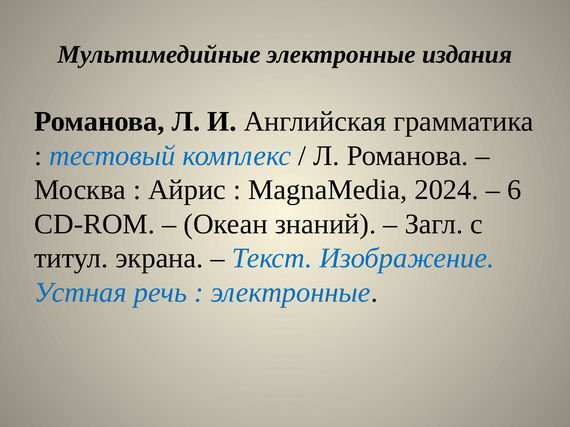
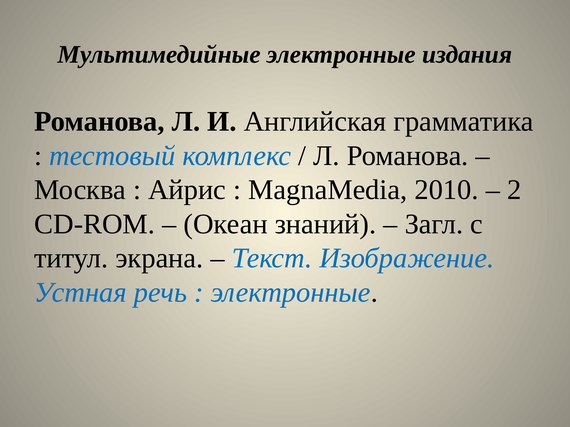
2024: 2024 -> 2010
6: 6 -> 2
